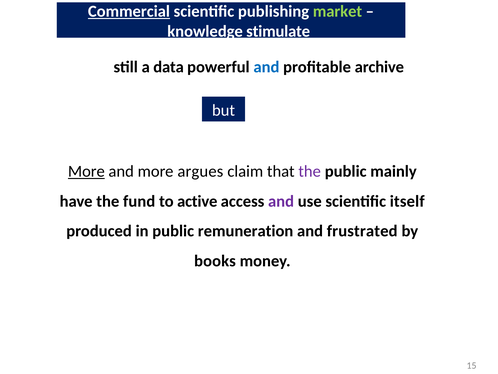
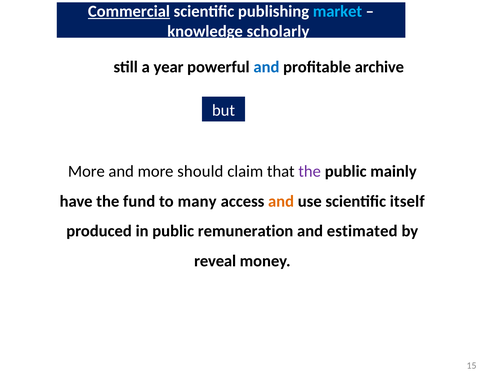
market colour: light green -> light blue
stimulate: stimulate -> scholarly
data: data -> year
More at (86, 171) underline: present -> none
argues: argues -> should
active: active -> many
and at (281, 201) colour: purple -> orange
frustrated: frustrated -> estimated
books: books -> reveal
